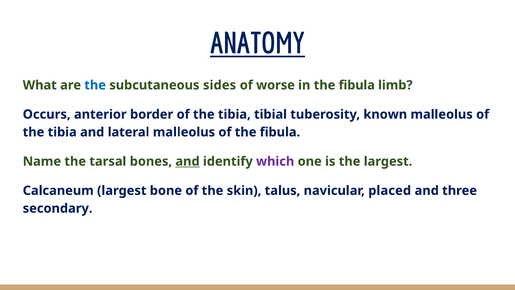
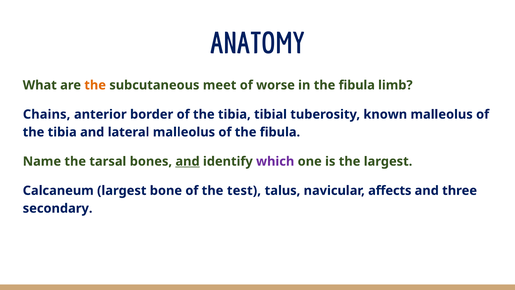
ANATOMY underline: present -> none
the at (95, 85) colour: blue -> orange
sides: sides -> meet
Occurs: Occurs -> Chains
skin: skin -> test
placed: placed -> affects
